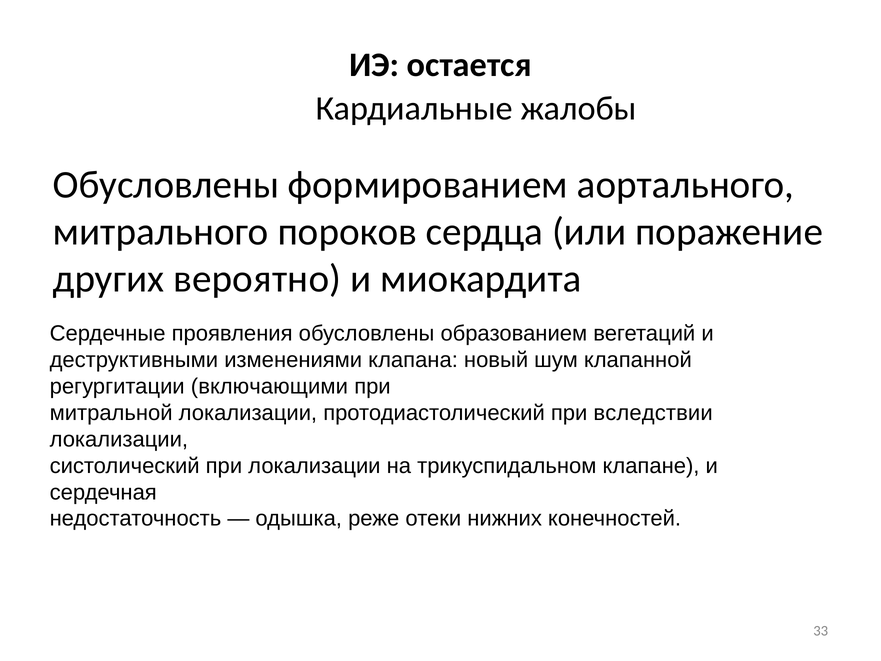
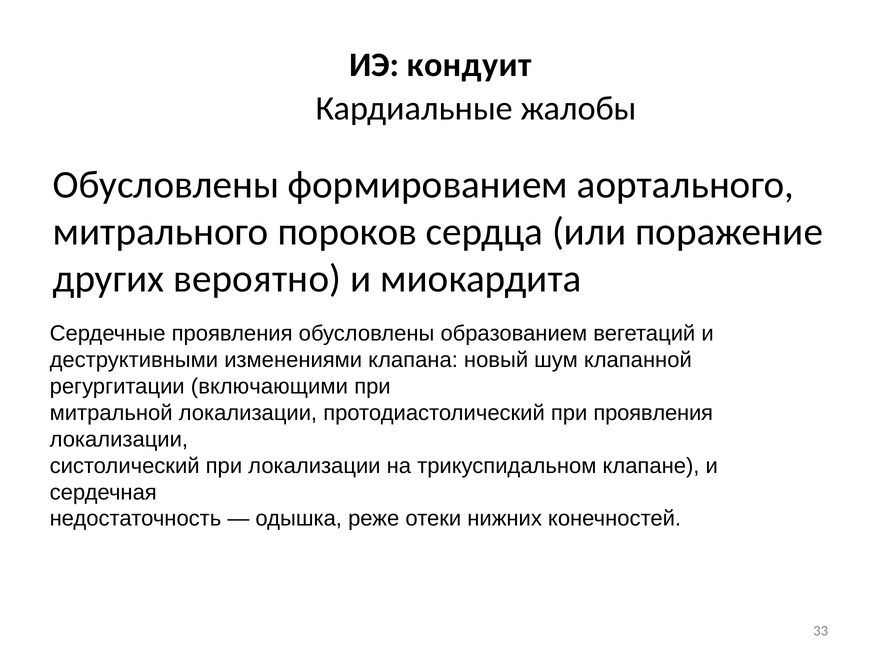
остается: остается -> кондуит
при вследствии: вследствии -> проявления
